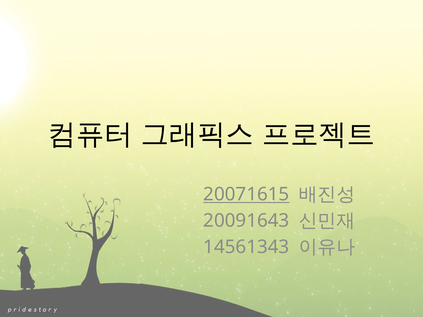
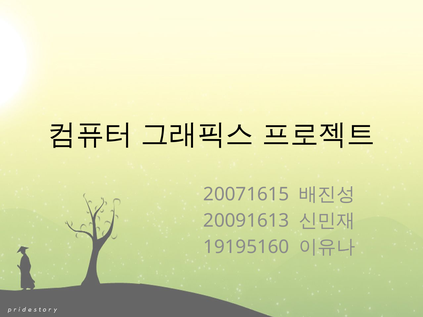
20071615 underline: present -> none
20091643: 20091643 -> 20091613
14561343: 14561343 -> 19195160
